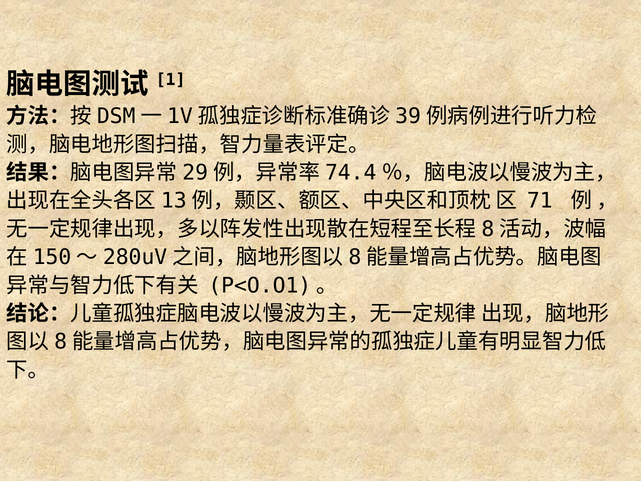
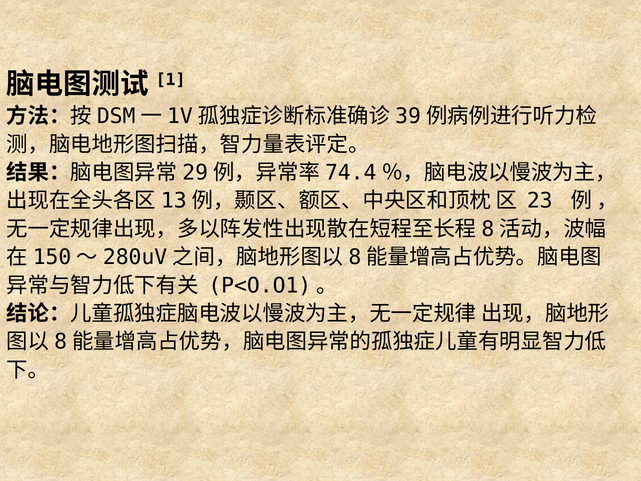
71: 71 -> 23
